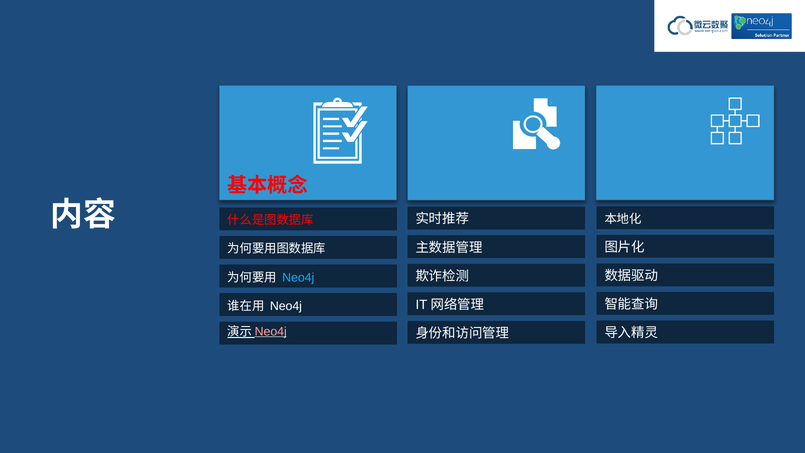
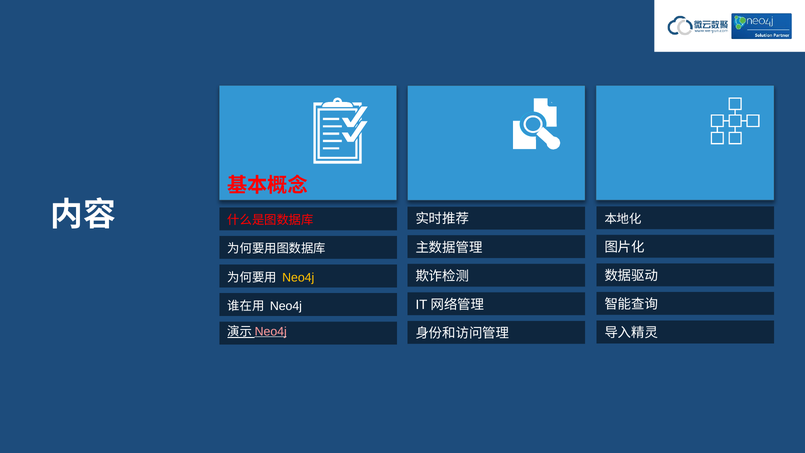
Neo4j at (298, 277) colour: light blue -> yellow
